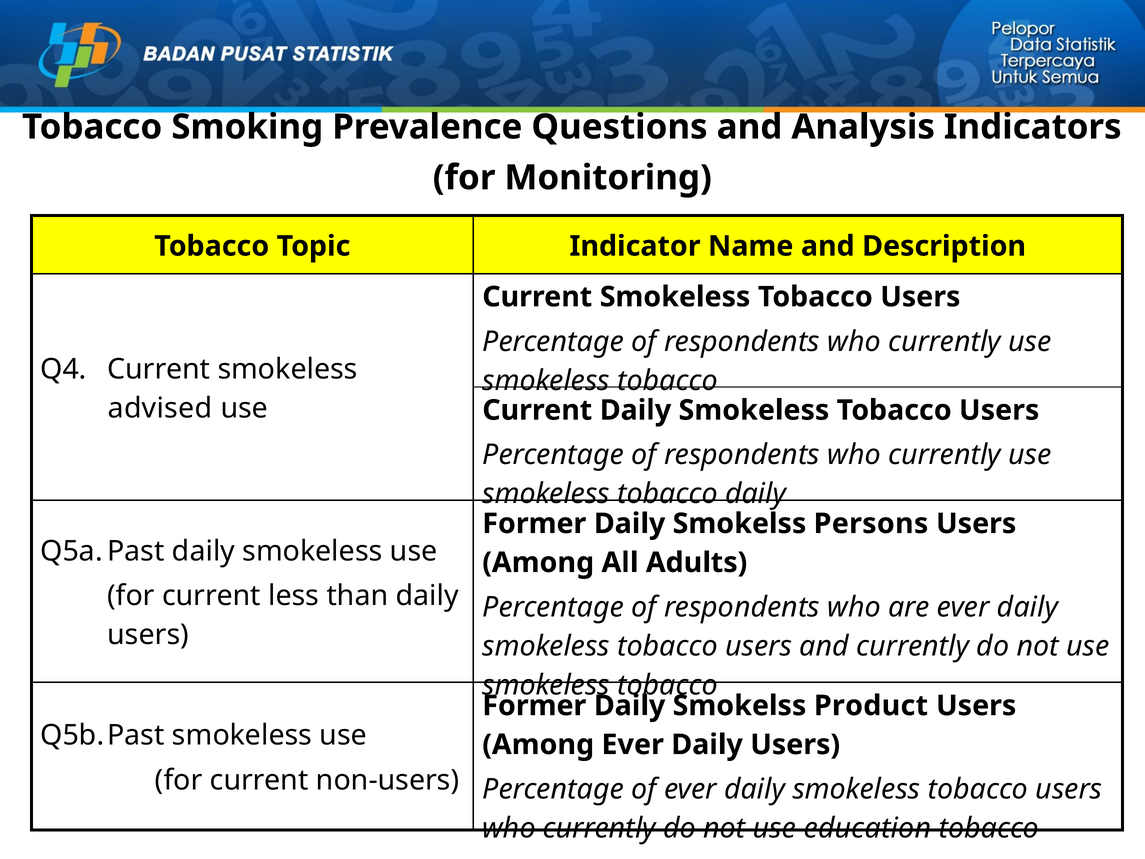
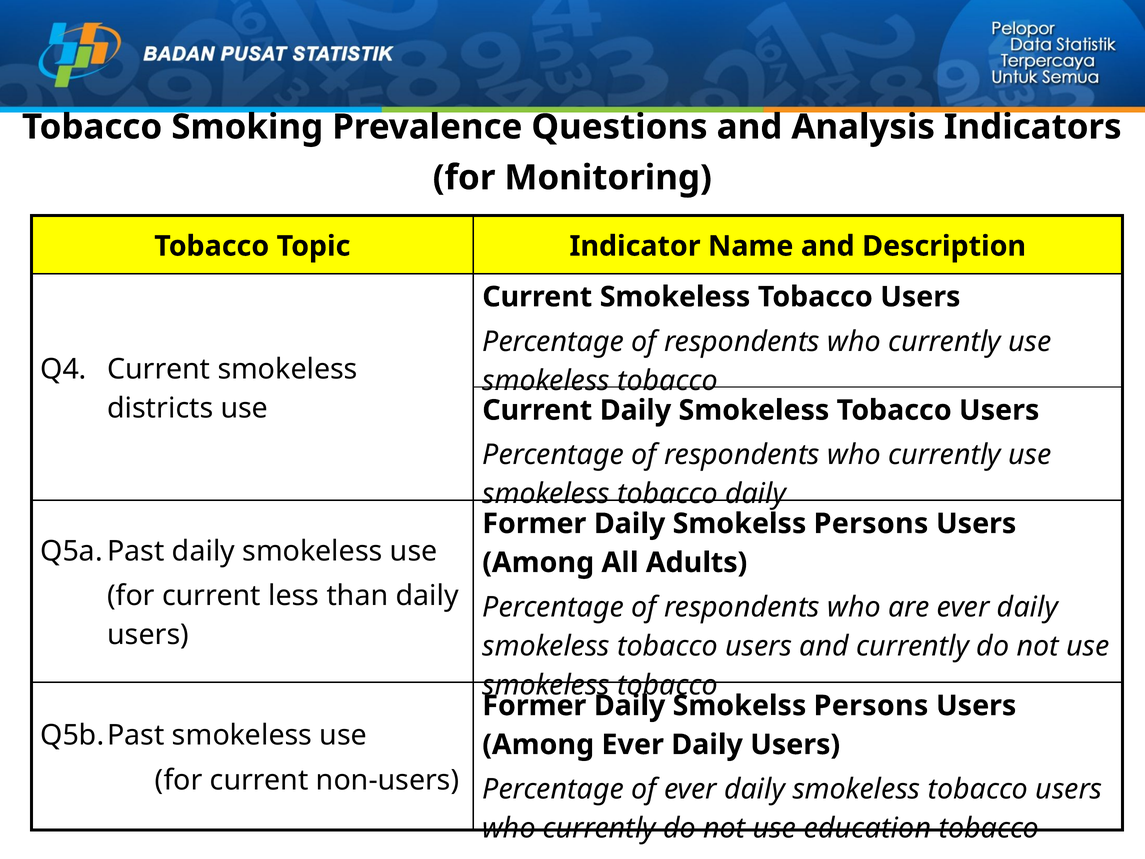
advised: advised -> districts
Product at (871, 706): Product -> Persons
